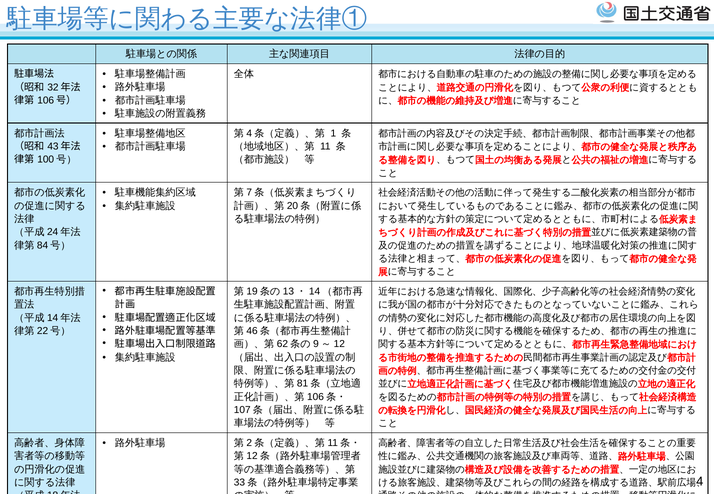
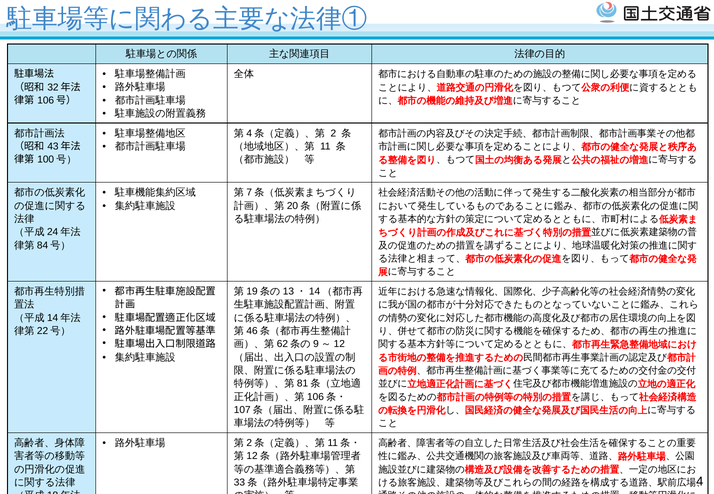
1: 1 -> 2
